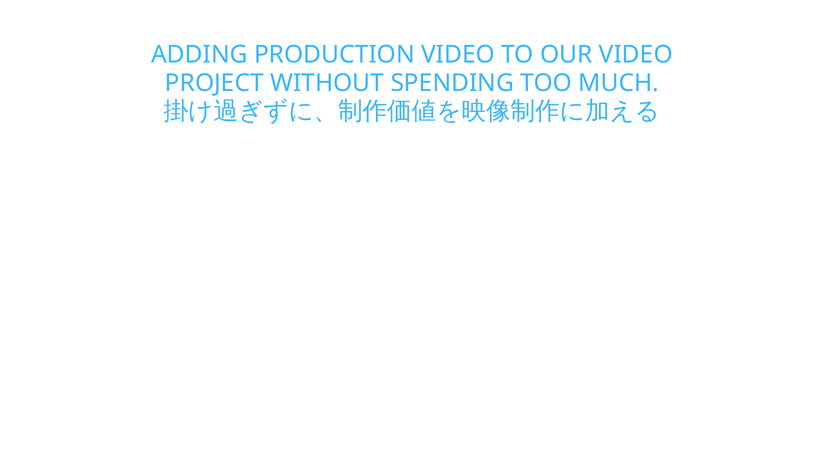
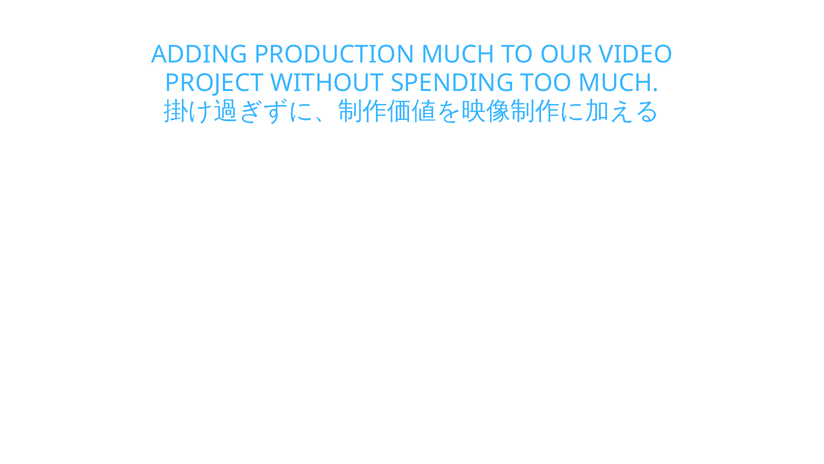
PRODUCTION VIDEO: VIDEO -> MUCH
